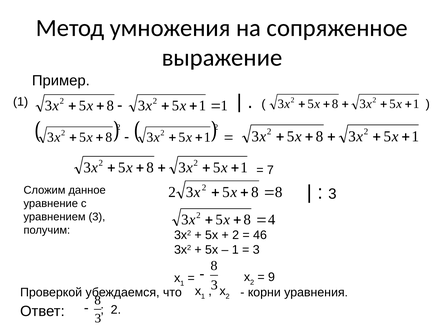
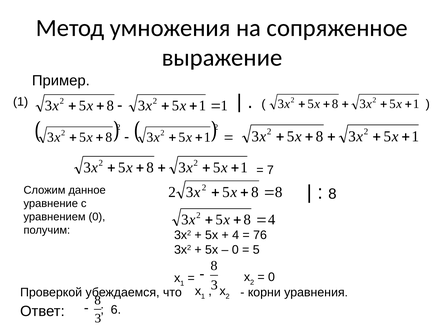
3 at (332, 194): 3 -> 8
уравнением 3: 3 -> 0
2 at (236, 235): 2 -> 4
46: 46 -> 76
1 at (235, 250): 1 -> 0
3 at (256, 250): 3 -> 5
9 at (271, 277): 9 -> 0
2 at (116, 310): 2 -> 6
